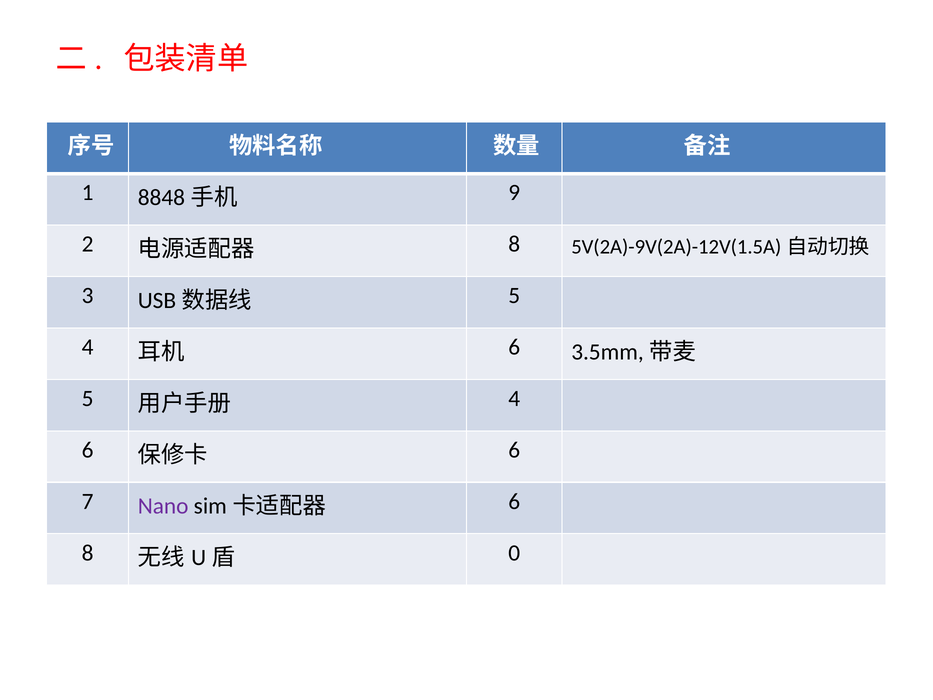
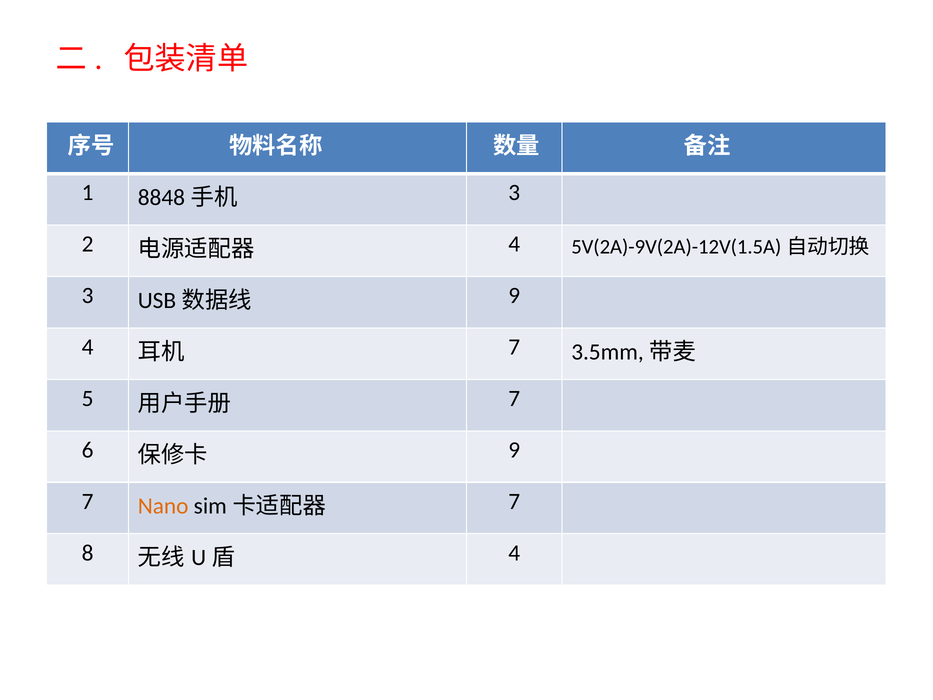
9 at (514, 193): 9 -> 3
8 at (514, 244): 8 -> 4
5 at (514, 296): 5 -> 9
6 at (514, 347): 6 -> 7
4 at (514, 398): 4 -> 7
6 at (514, 450): 6 -> 9
Nano colour: purple -> orange
6 at (514, 501): 6 -> 7
0 at (514, 553): 0 -> 4
